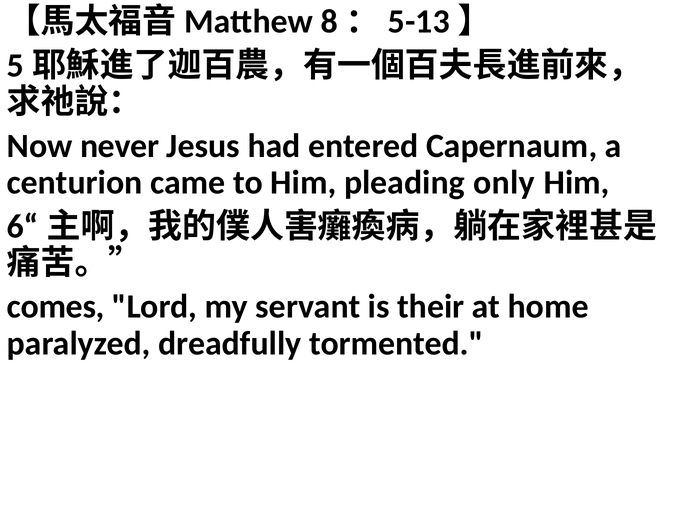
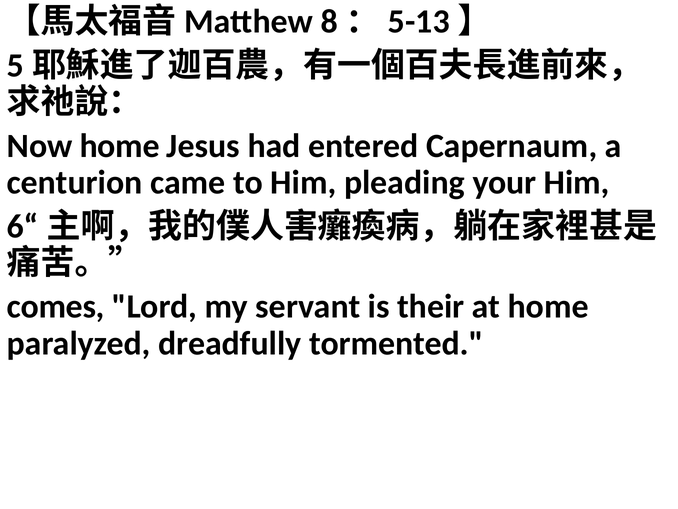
Now never: never -> home
only: only -> your
